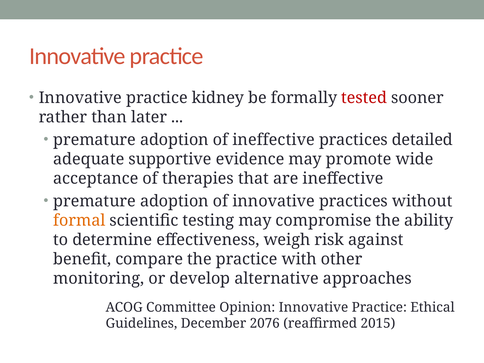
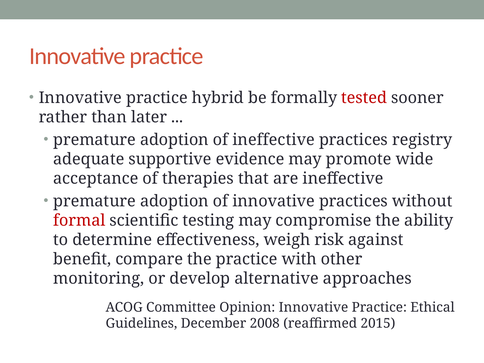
kidney: kidney -> hybrid
detailed: detailed -> registry
formal colour: orange -> red
2076: 2076 -> 2008
